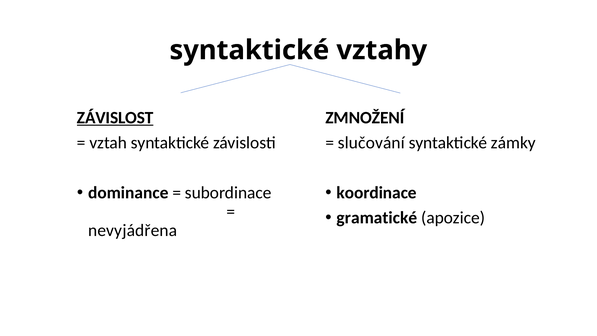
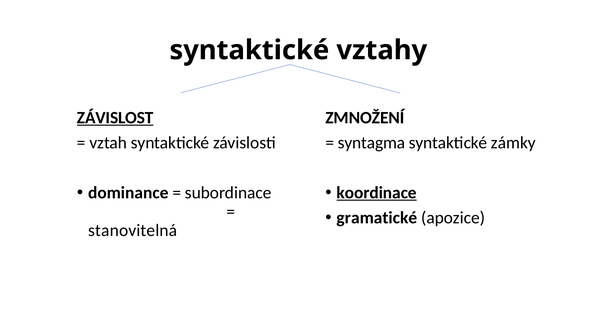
slučování: slučování -> syntagma
koordinace underline: none -> present
nevyjádřena: nevyjádřena -> stanovitelná
